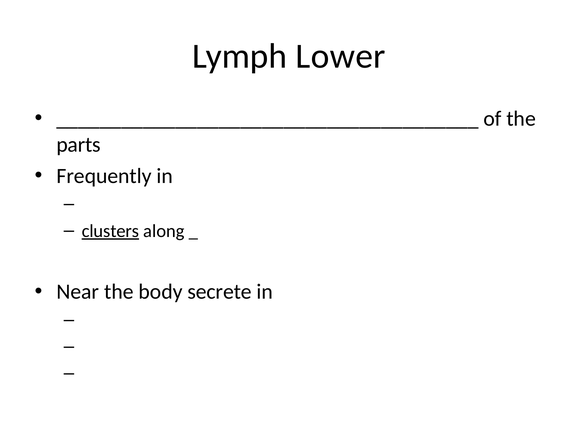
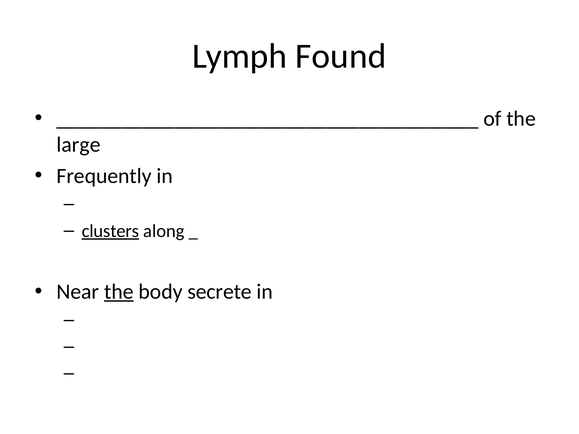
Lower: Lower -> Found
parts: parts -> large
the at (119, 292) underline: none -> present
